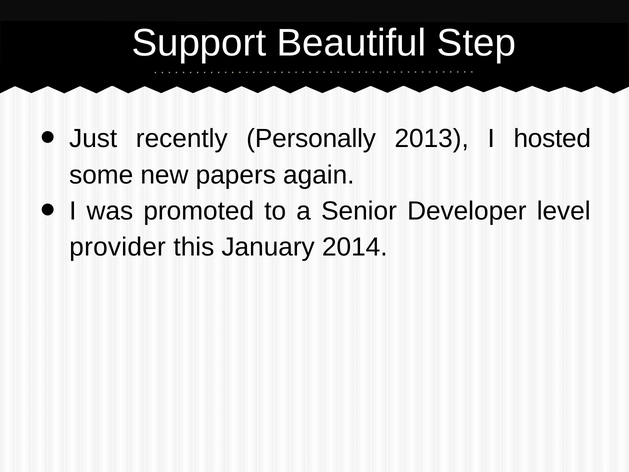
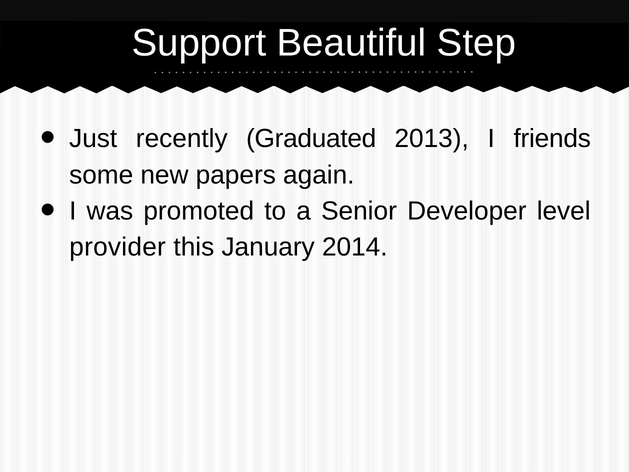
Personally: Personally -> Graduated
hosted: hosted -> friends
